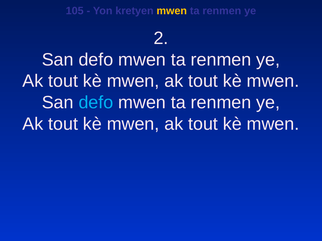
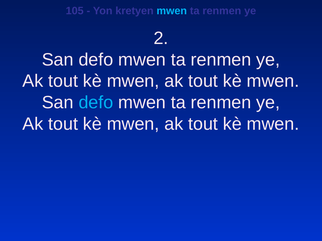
mwen at (172, 11) colour: yellow -> light blue
